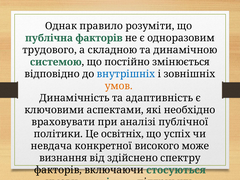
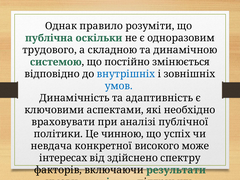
публічна факторів: факторів -> оскільки
умов colour: orange -> blue
освітніх: освітніх -> чинною
визнання: визнання -> інтересах
стосуються: стосуються -> результати
